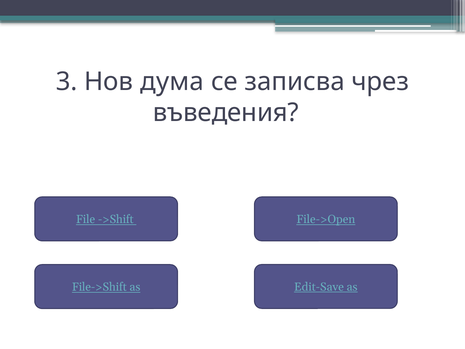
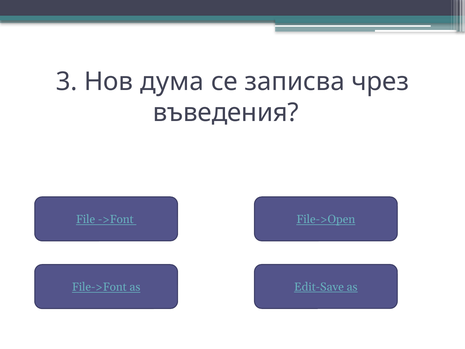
->Shift: ->Shift -> ->Font
File->Shift: File->Shift -> File->Font
